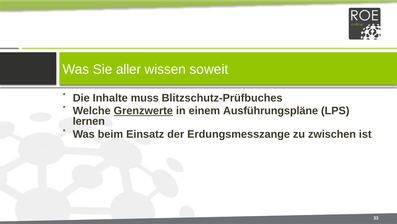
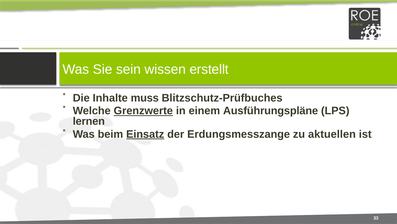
aller: aller -> sein
soweit: soweit -> erstellt
Einsatz underline: none -> present
zwischen: zwischen -> aktuellen
